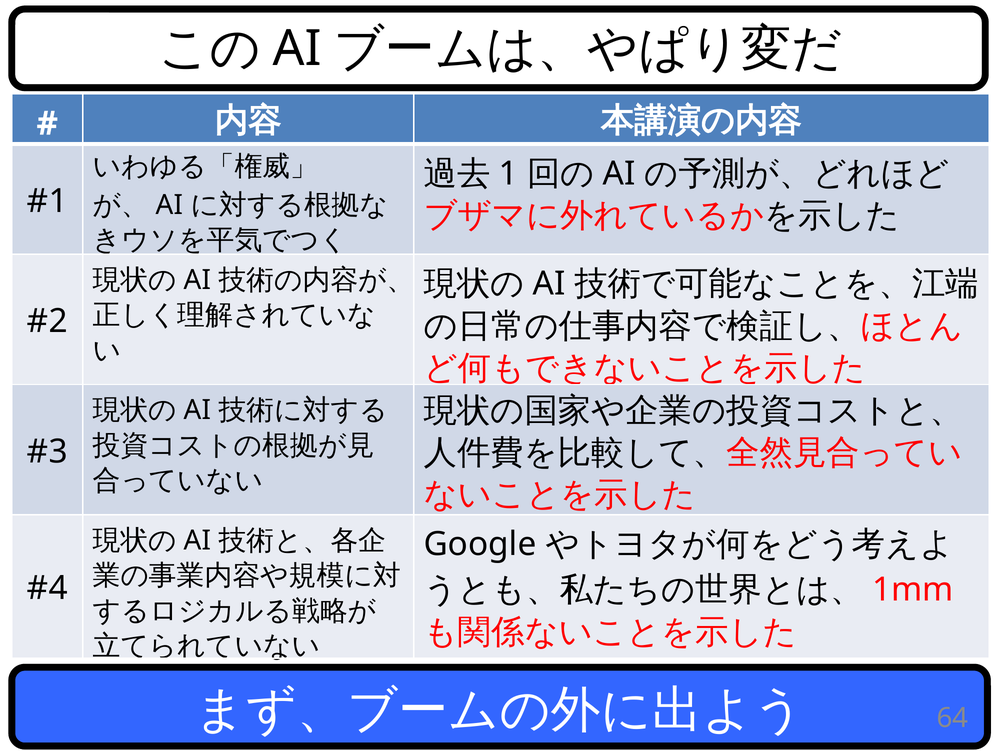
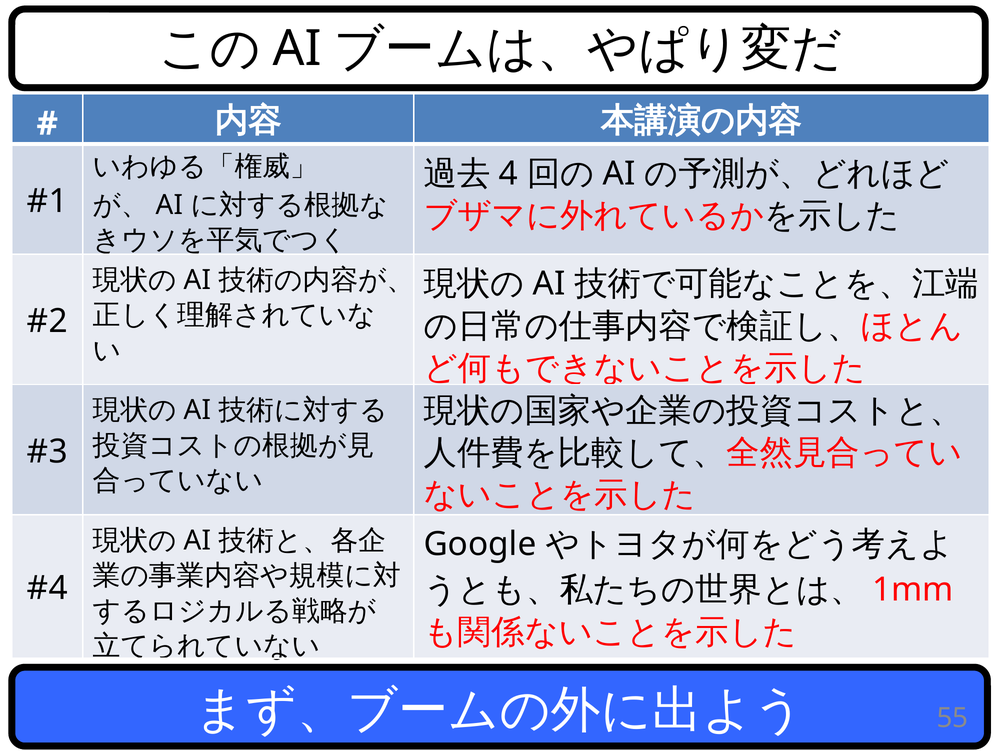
1: 1 -> 4
64: 64 -> 55
